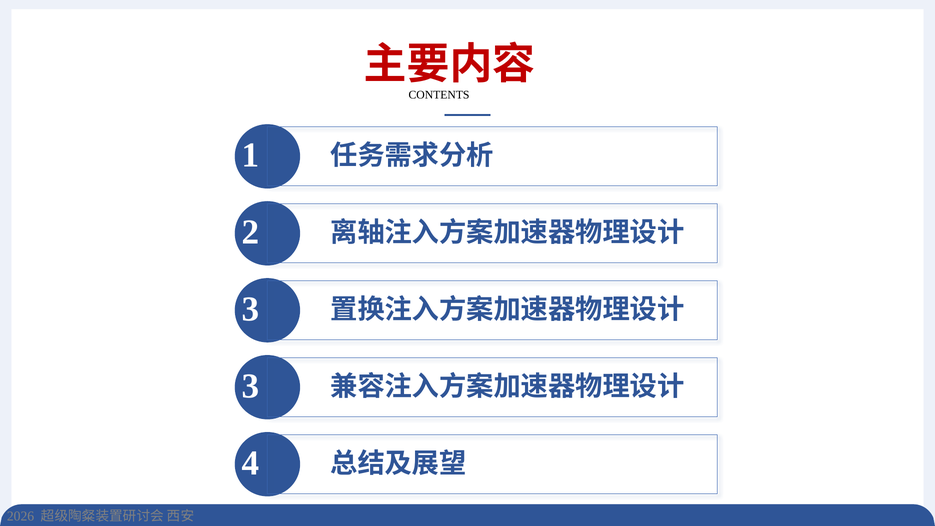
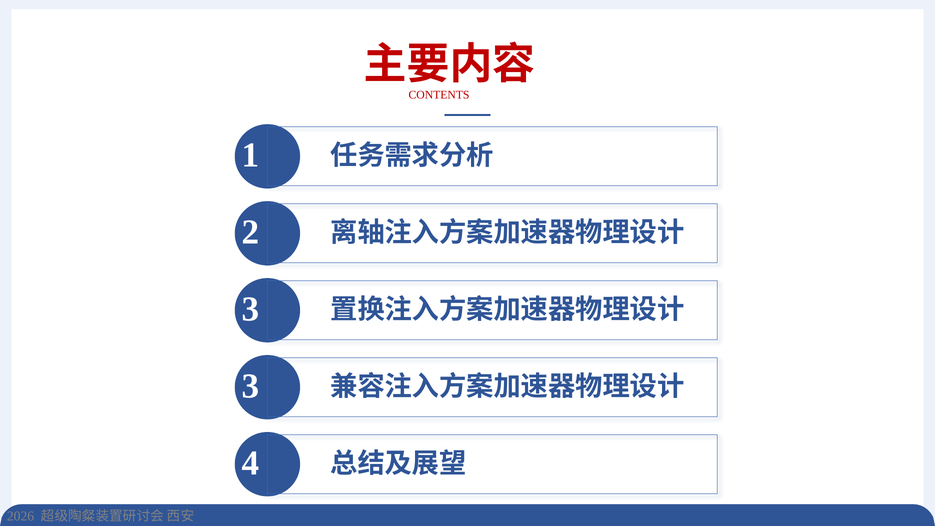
CONTENTS colour: black -> red
